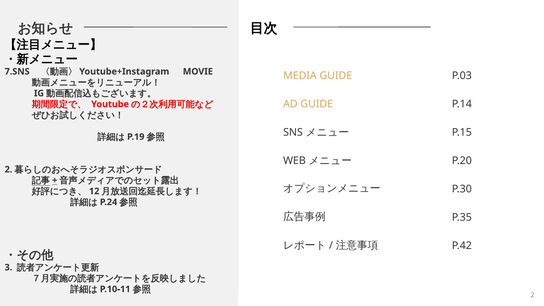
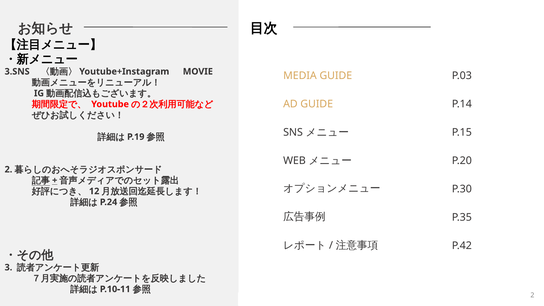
7.SNS: 7.SNS -> 3.SNS
